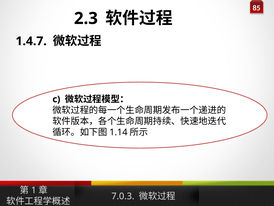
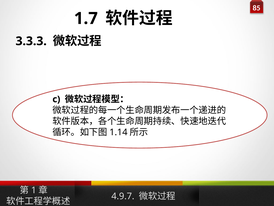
2.3: 2.3 -> 1.7
1.4.7: 1.4.7 -> 3.3.3
7.0.3: 7.0.3 -> 4.9.7
